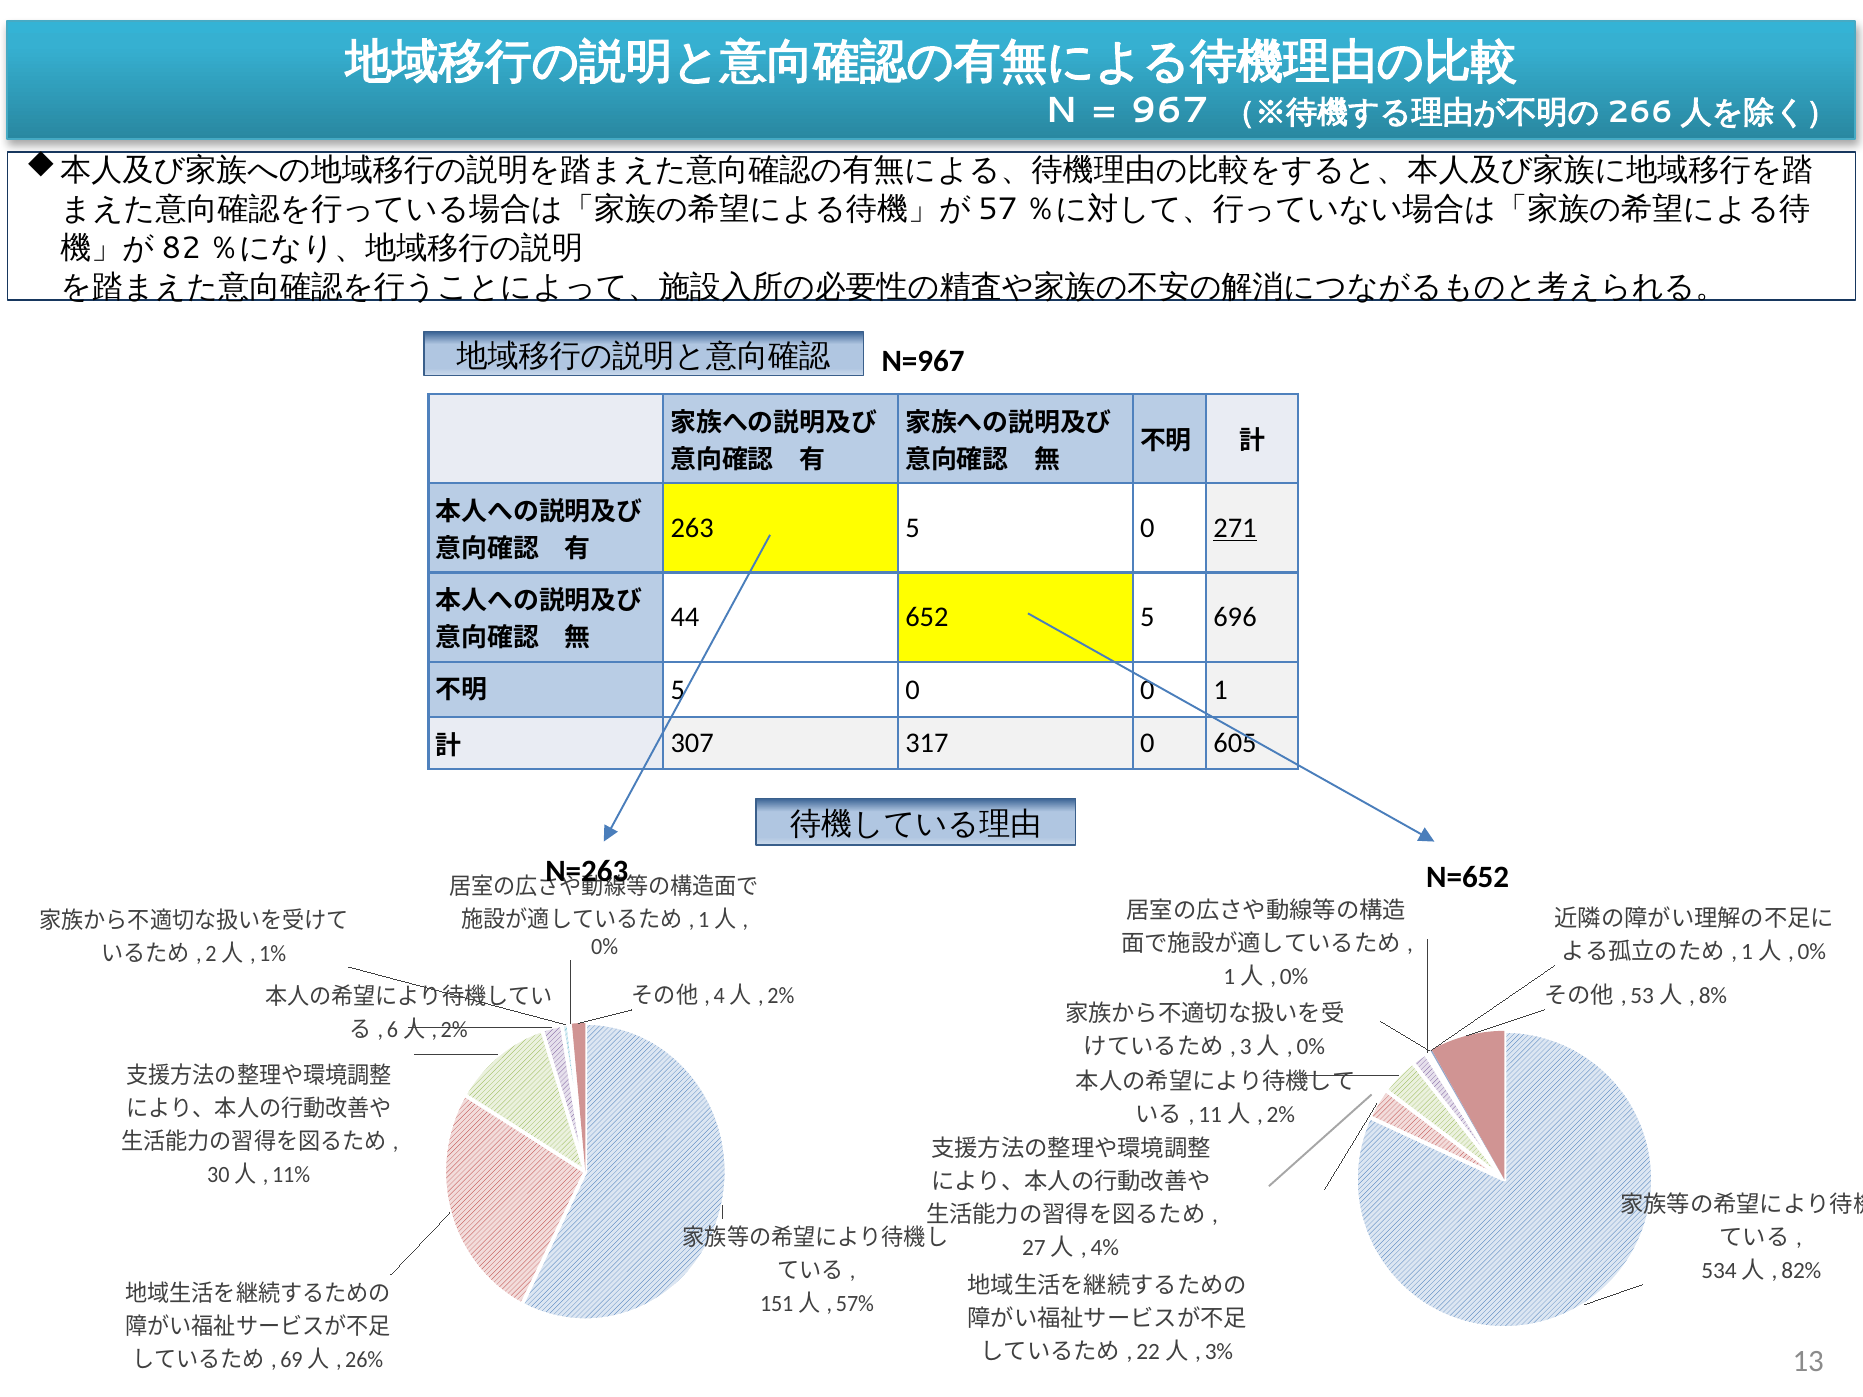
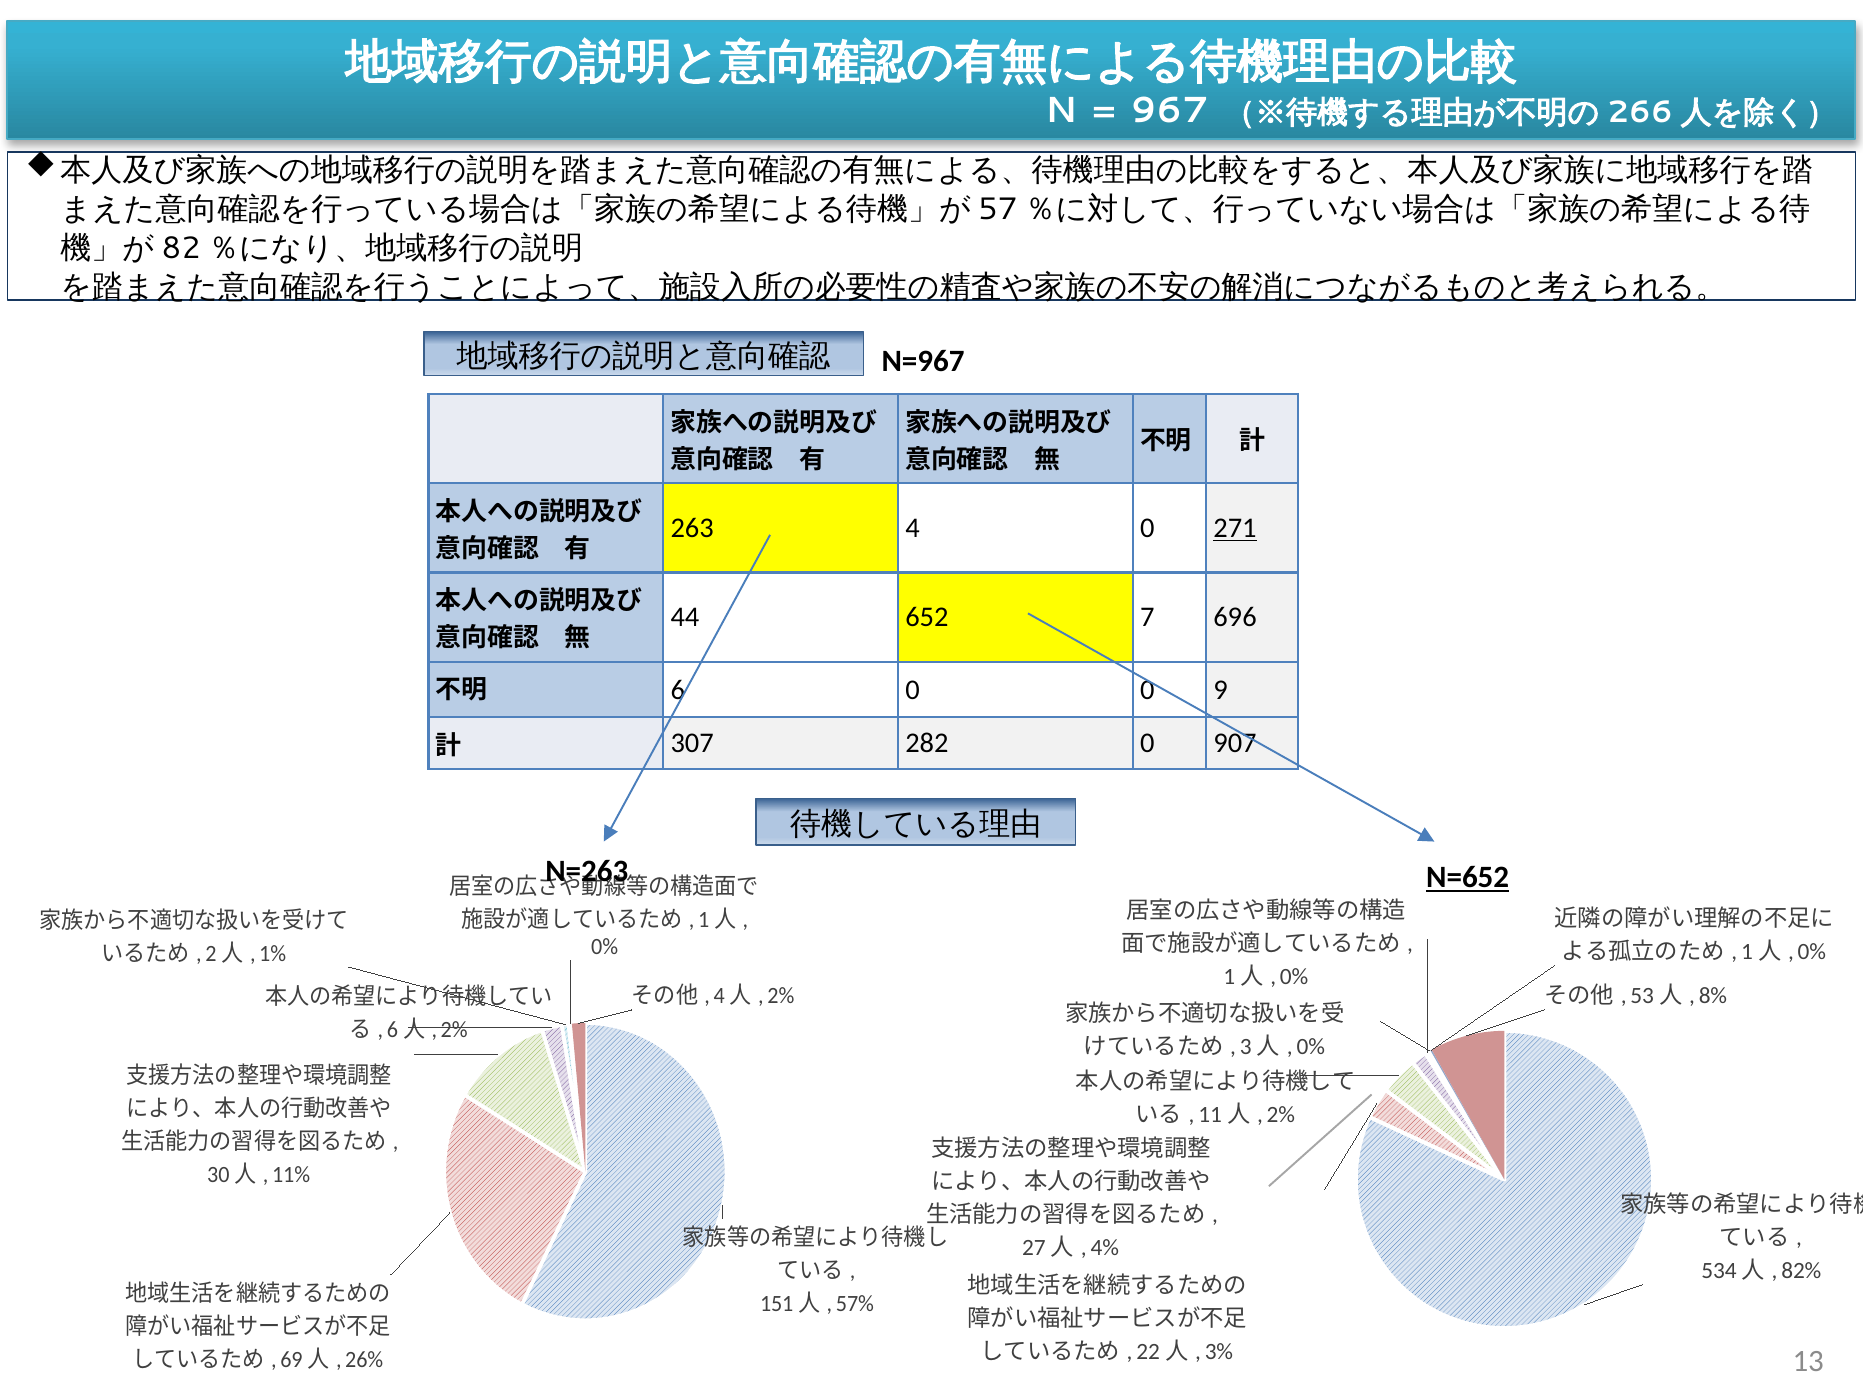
263 5: 5 -> 4
652 5: 5 -> 7
5 at (678, 690): 5 -> 6
1: 1 -> 9
317: 317 -> 282
605: 605 -> 907
N=652 underline: none -> present
